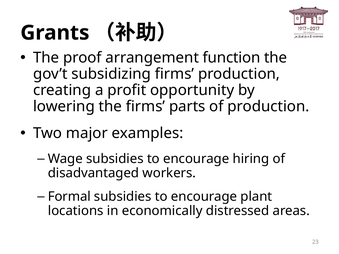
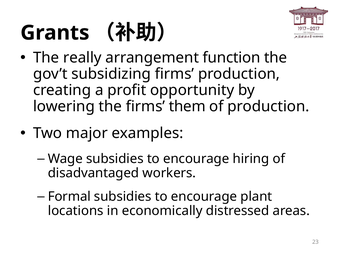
proof: proof -> really
parts: parts -> them
